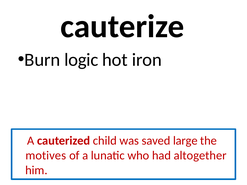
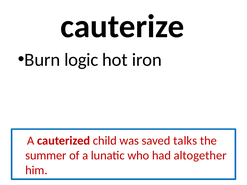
large: large -> talks
motives: motives -> summer
